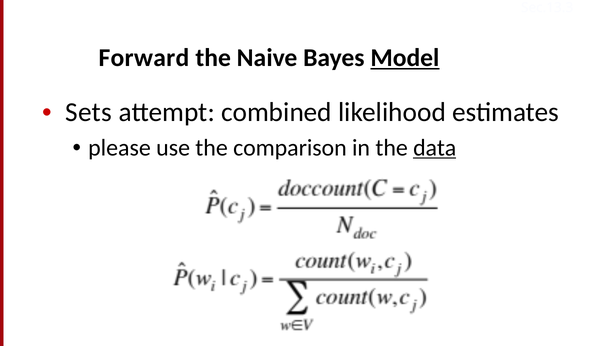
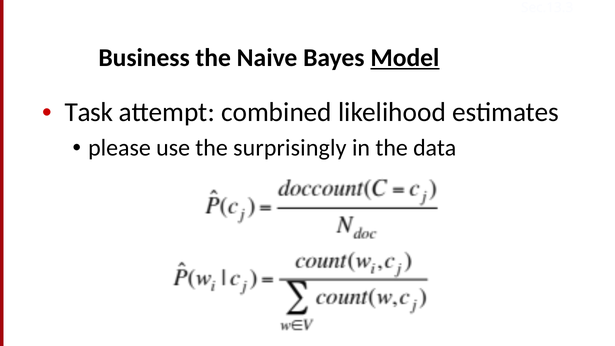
Forward: Forward -> Business
Sets: Sets -> Task
comparison: comparison -> surprisingly
data underline: present -> none
